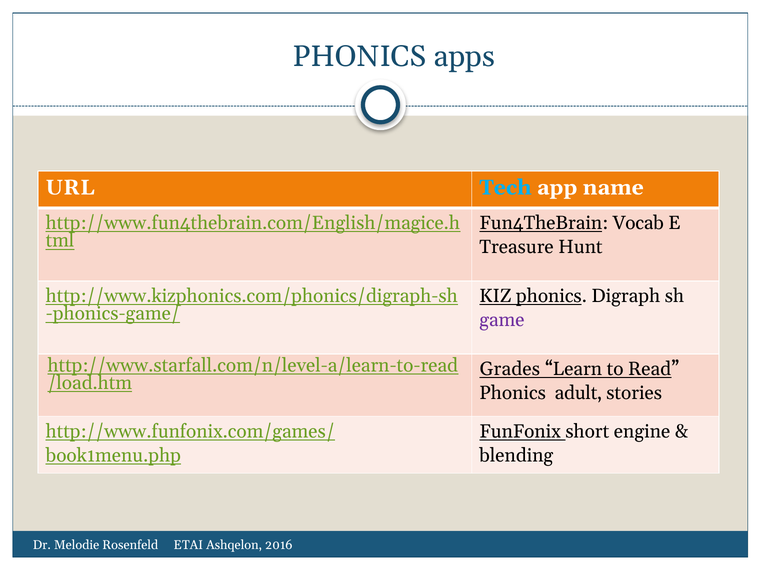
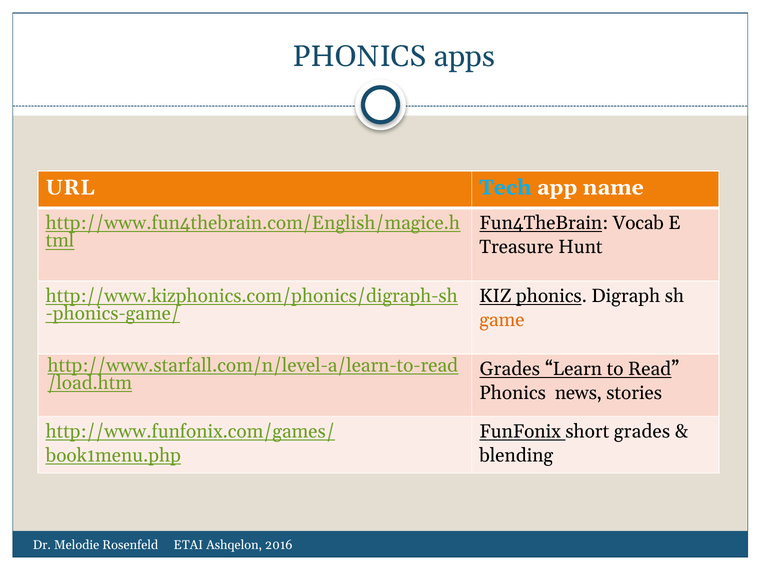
game colour: purple -> orange
adult: adult -> news
short engine: engine -> grades
